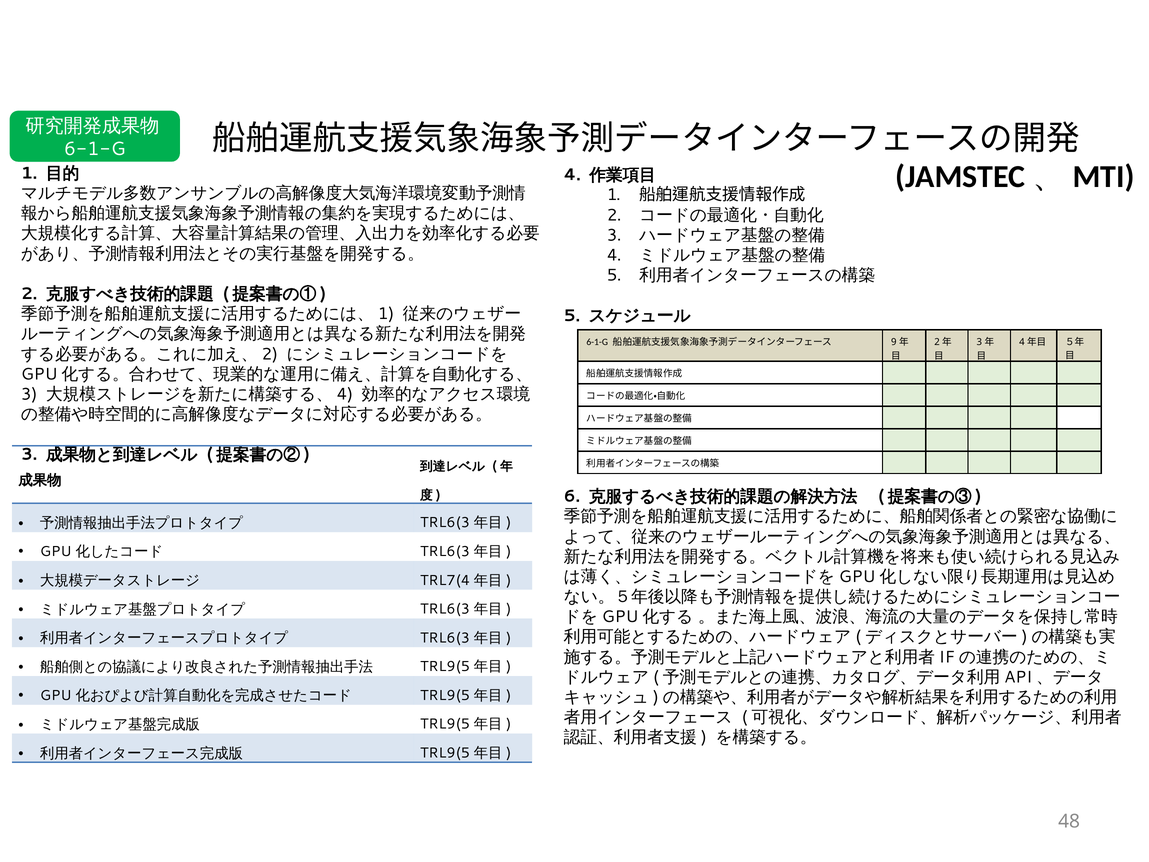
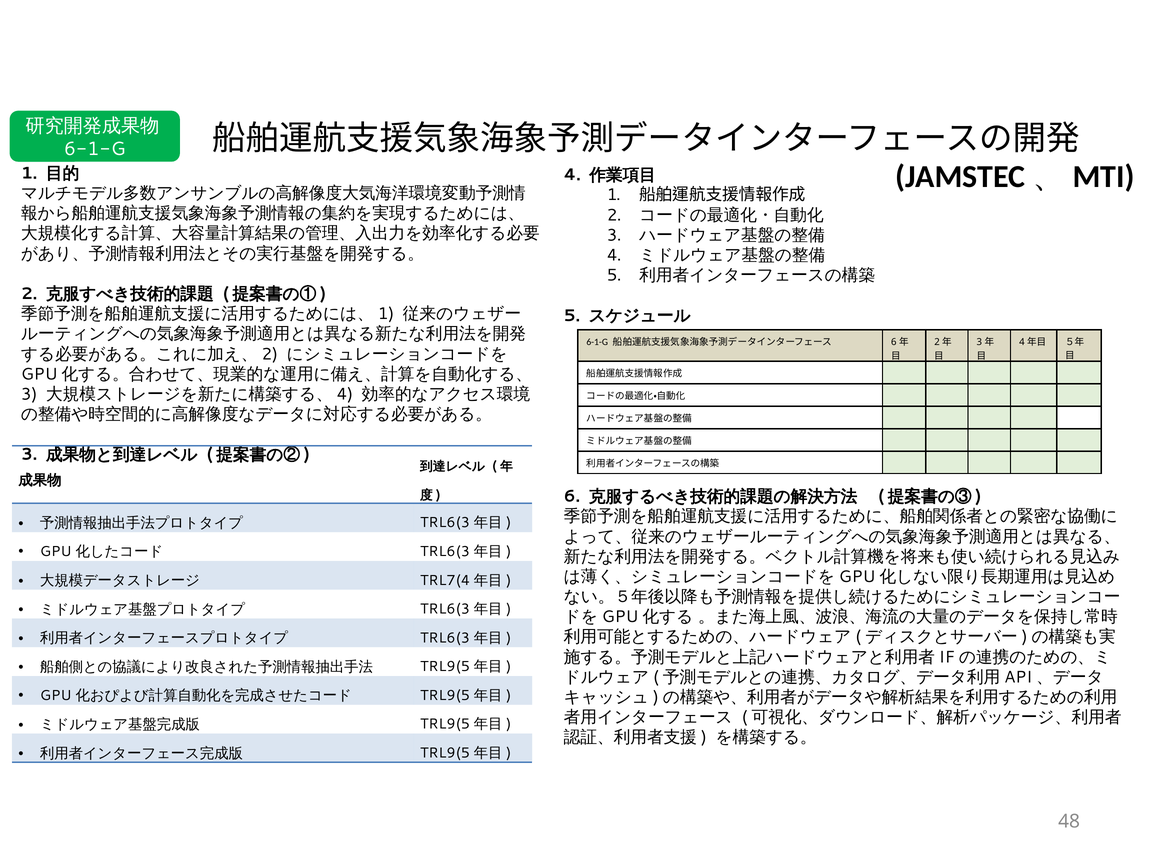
9 at (894, 342): 9 -> 6
